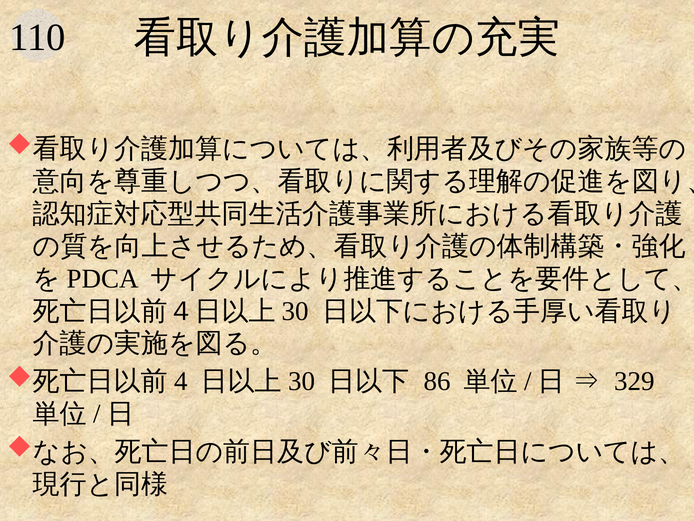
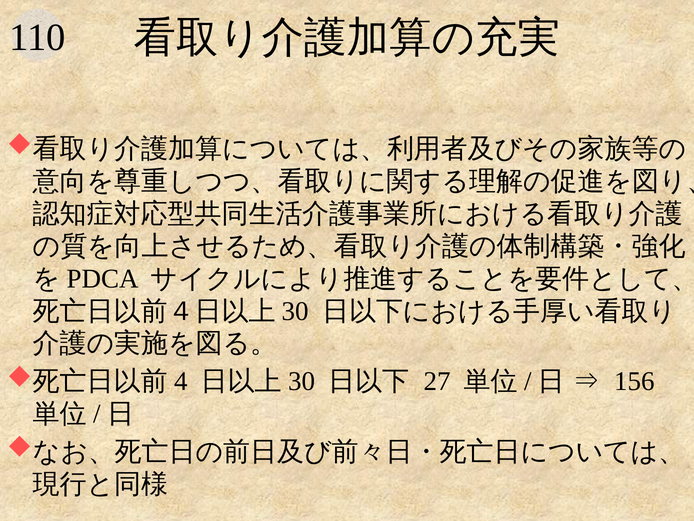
86: 86 -> 27
329: 329 -> 156
